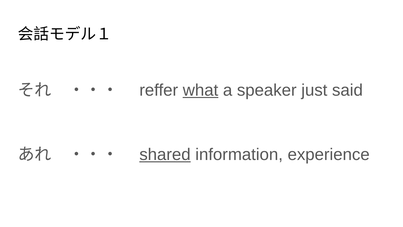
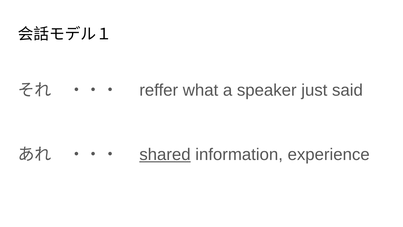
what underline: present -> none
